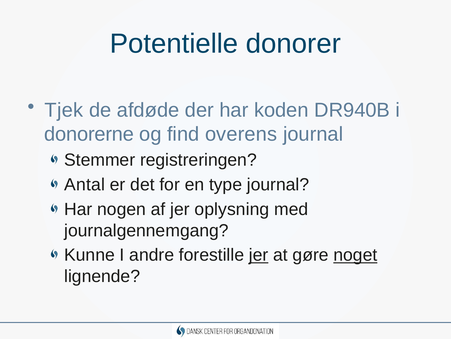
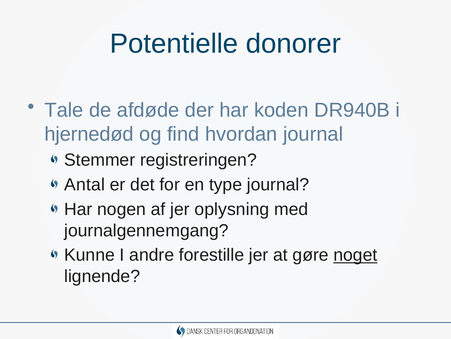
Tjek: Tjek -> Tale
donorerne: donorerne -> hjernedød
overens: overens -> hvordan
jer at (259, 255) underline: present -> none
